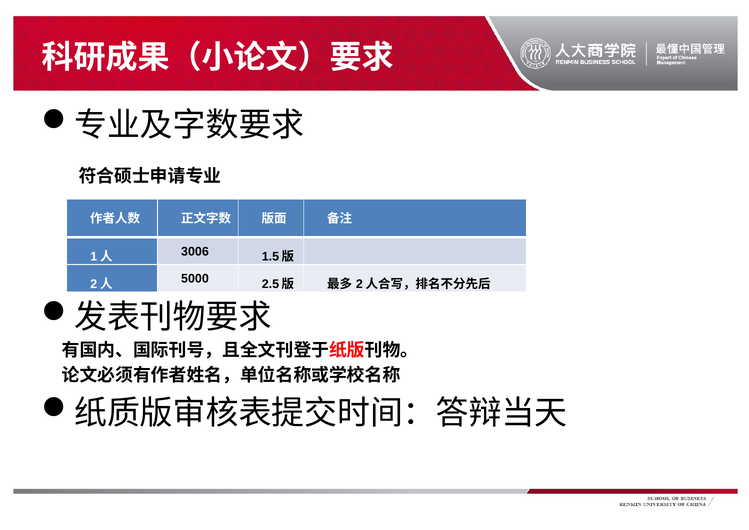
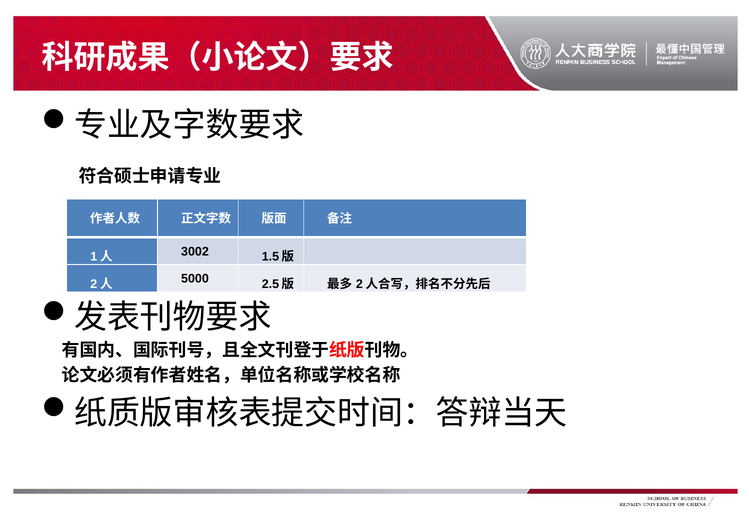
3006: 3006 -> 3002
